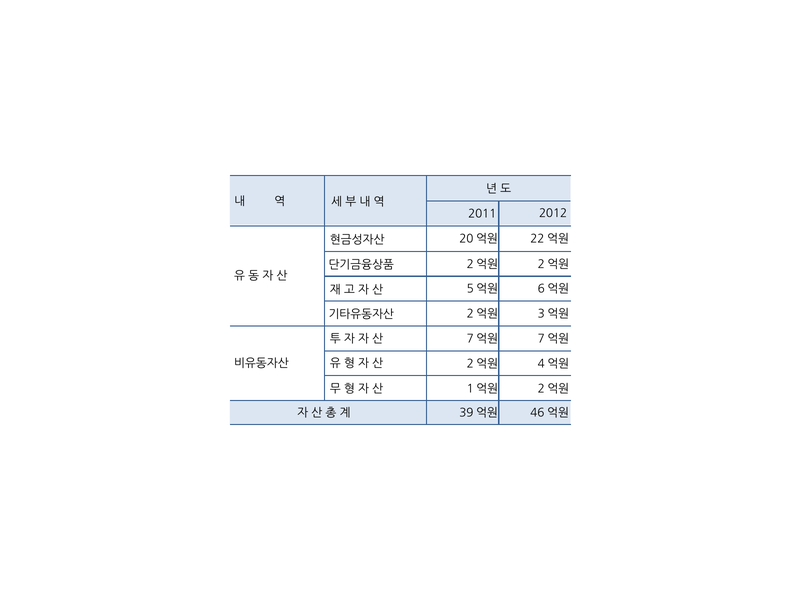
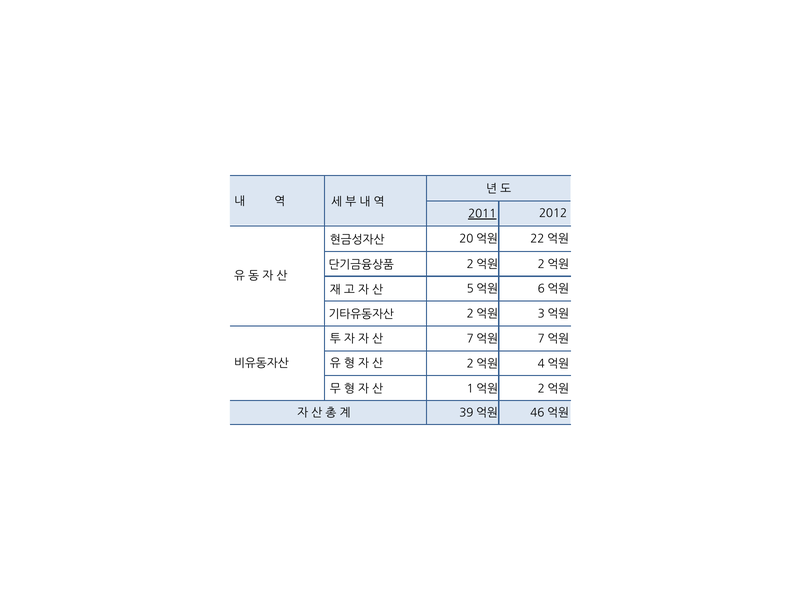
2011 underline: none -> present
